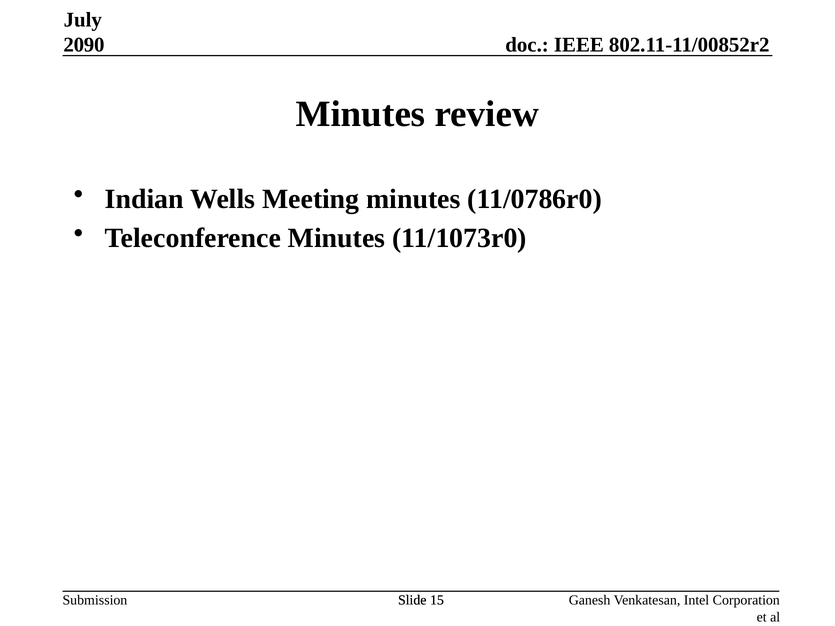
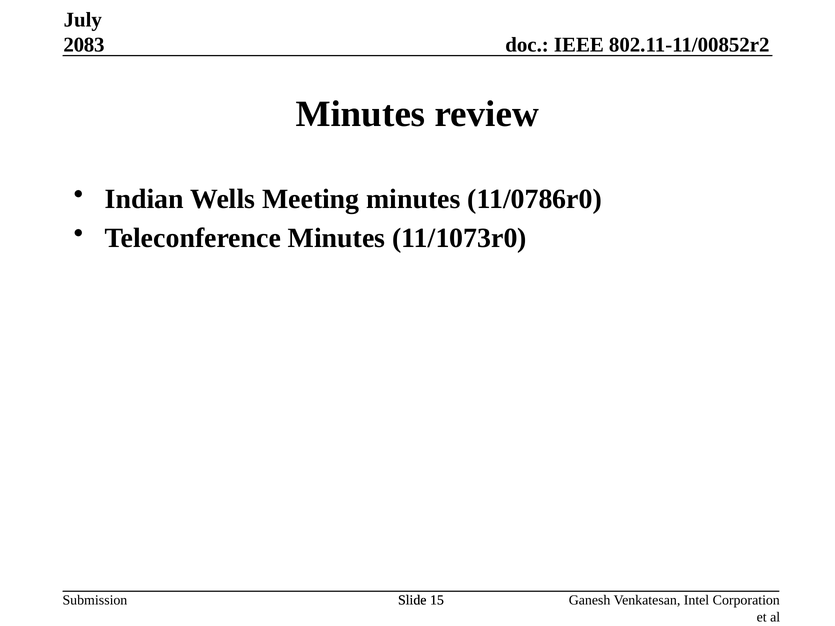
2090: 2090 -> 2083
